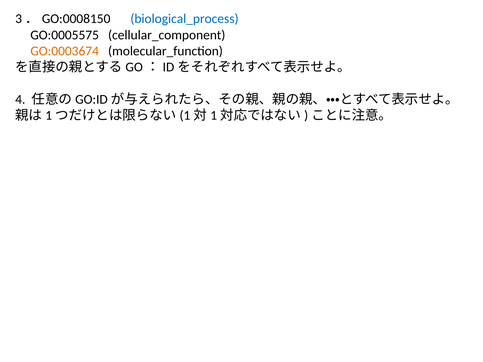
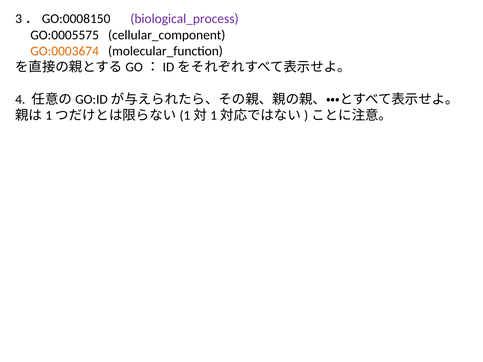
biological_process colour: blue -> purple
